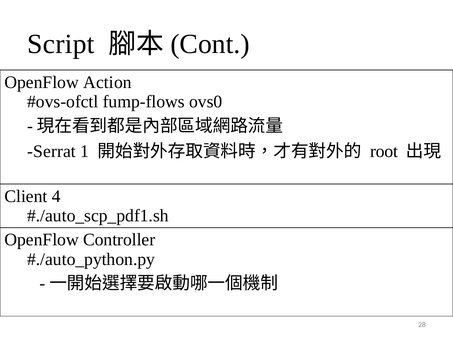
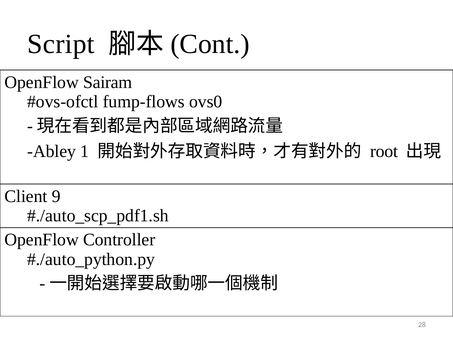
Action: Action -> Sairam
Serrat: Serrat -> Abley
4: 4 -> 9
